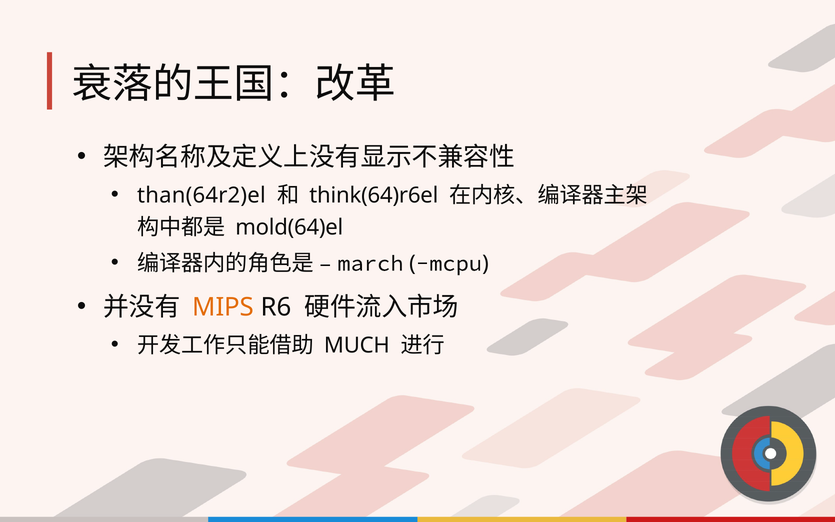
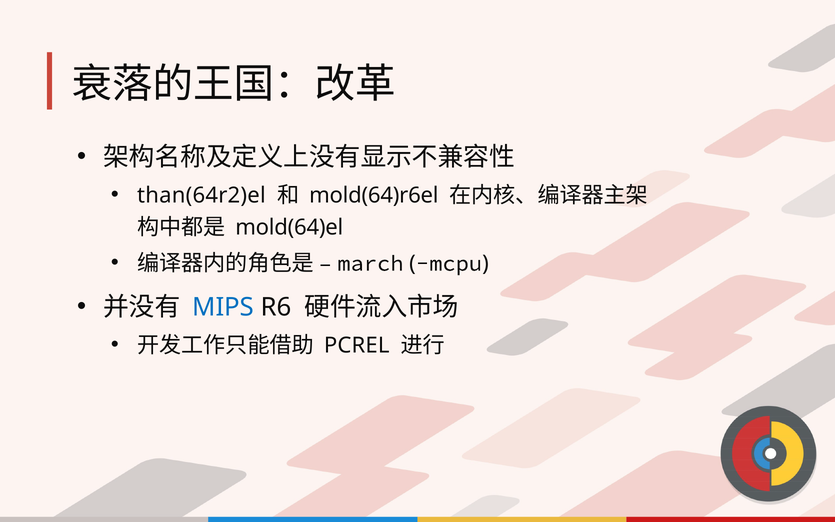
think(64)r6el: think(64)r6el -> mold(64)r6el
MIPS colour: orange -> blue
MUCH: MUCH -> PCREL
